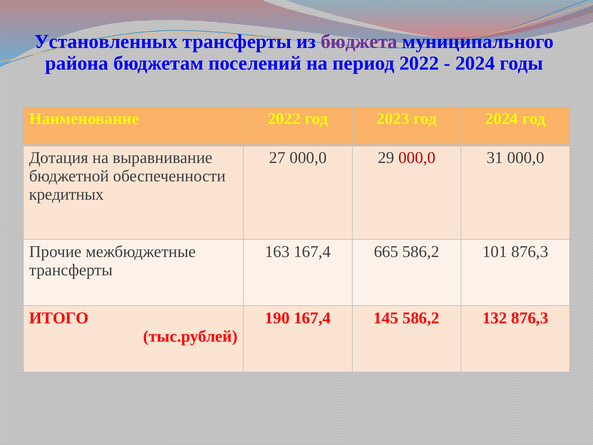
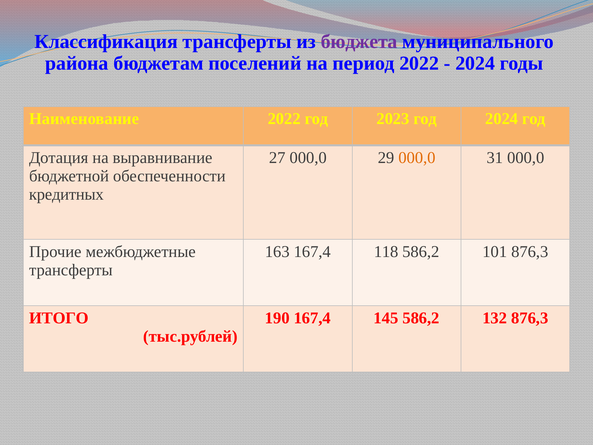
Установленных: Установленных -> Классификация
000,0 at (417, 158) colour: red -> orange
665: 665 -> 118
